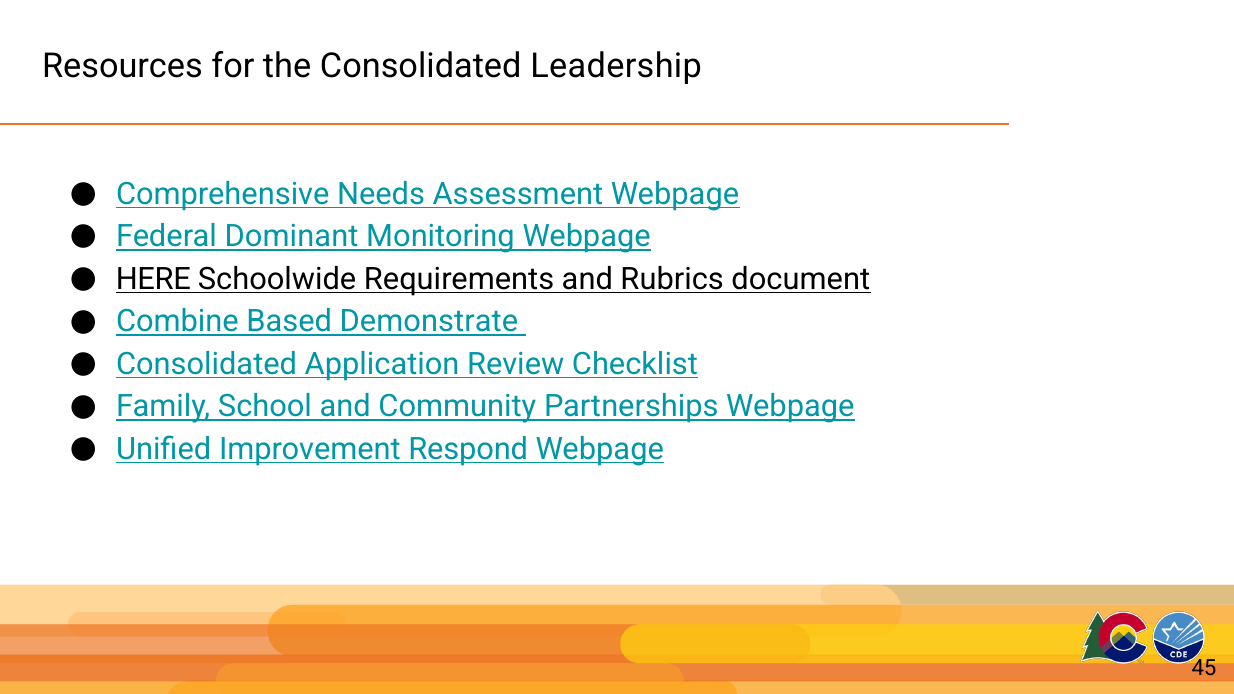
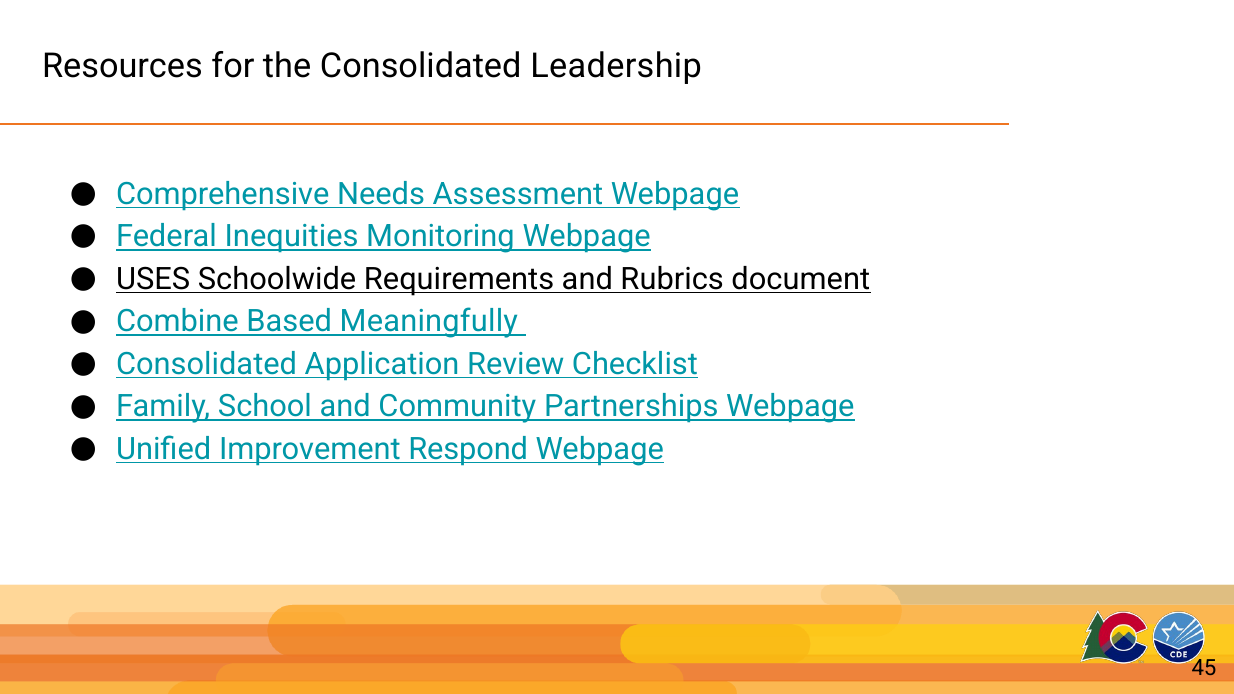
Dominant: Dominant -> Inequities
HERE: HERE -> USES
Demonstrate: Demonstrate -> Meaningfully
